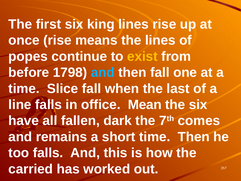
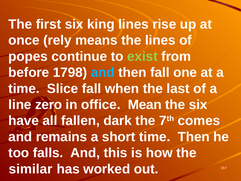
once rise: rise -> rely
exist colour: yellow -> light green
line falls: falls -> zero
carried: carried -> similar
